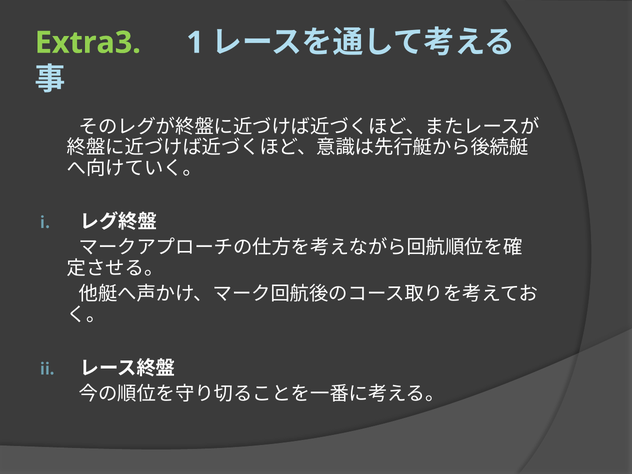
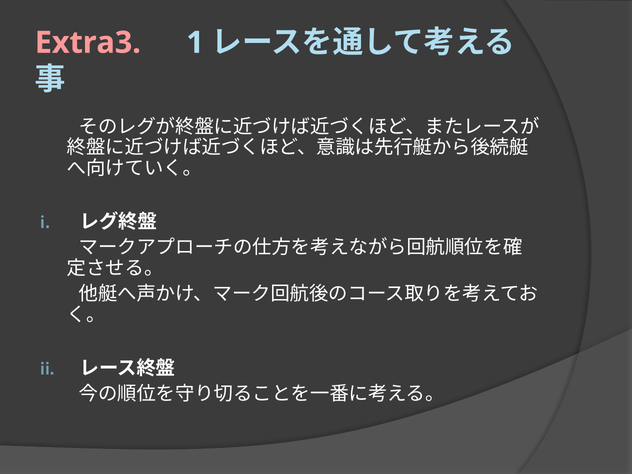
Extra3 colour: light green -> pink
